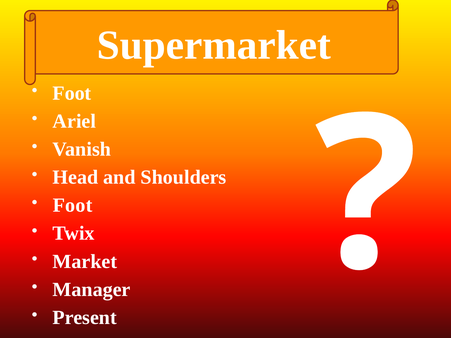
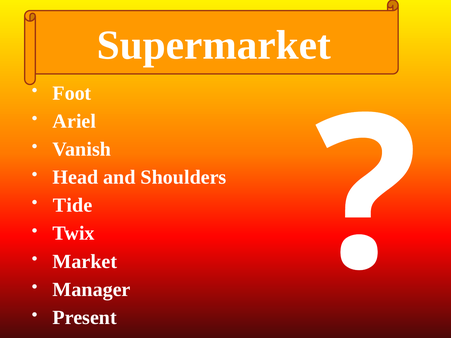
Foot at (73, 205): Foot -> Tide
